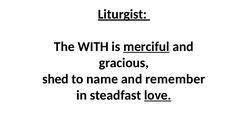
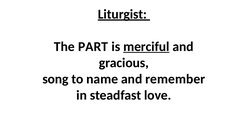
WITH: WITH -> PART
shed: shed -> song
love underline: present -> none
